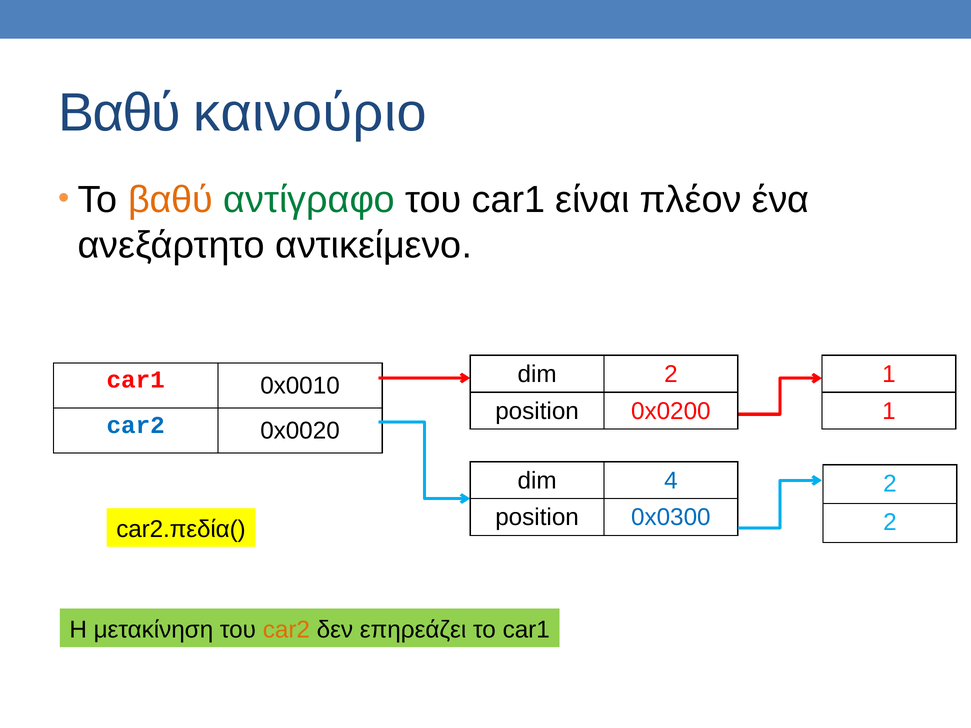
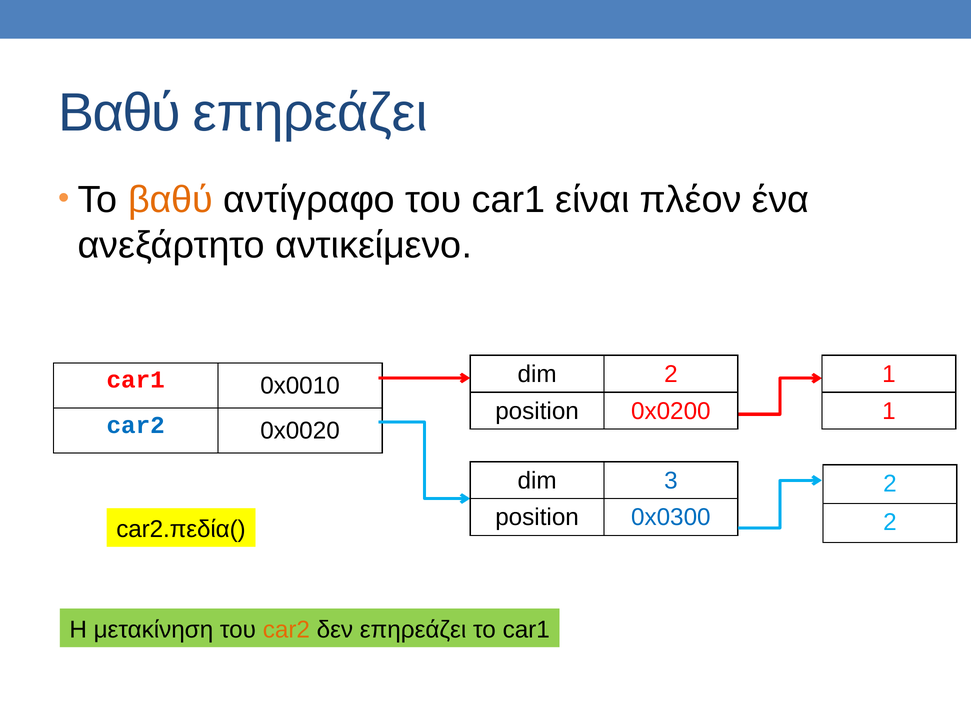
Βαθύ καινούριο: καινούριο -> επηρεάζει
αντίγραφο colour: green -> black
4: 4 -> 3
